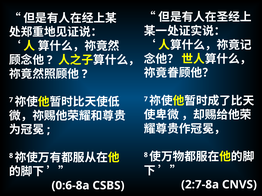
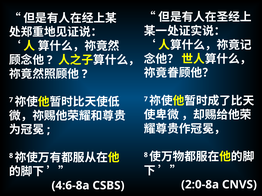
2:7-8a: 2:7-8a -> 2:0-8a
0:6-8a: 0:6-8a -> 4:6-8a
